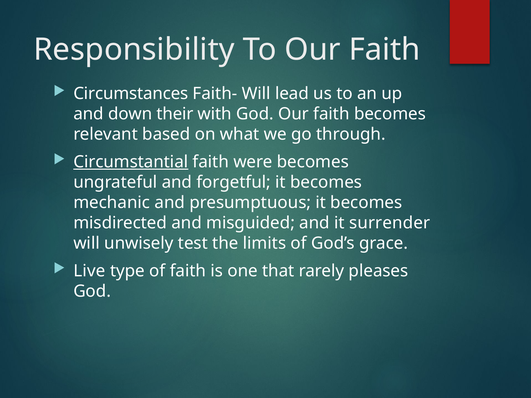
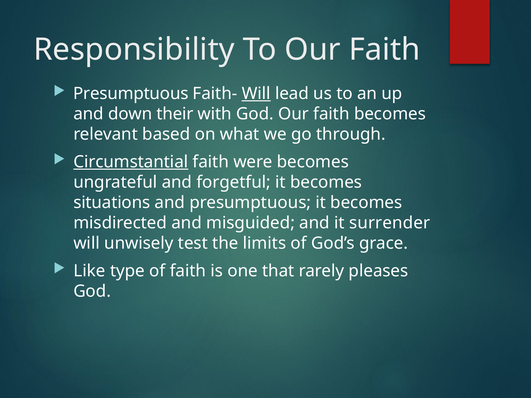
Circumstances at (131, 94): Circumstances -> Presumptuous
Will at (256, 94) underline: none -> present
mechanic: mechanic -> situations
Live: Live -> Like
